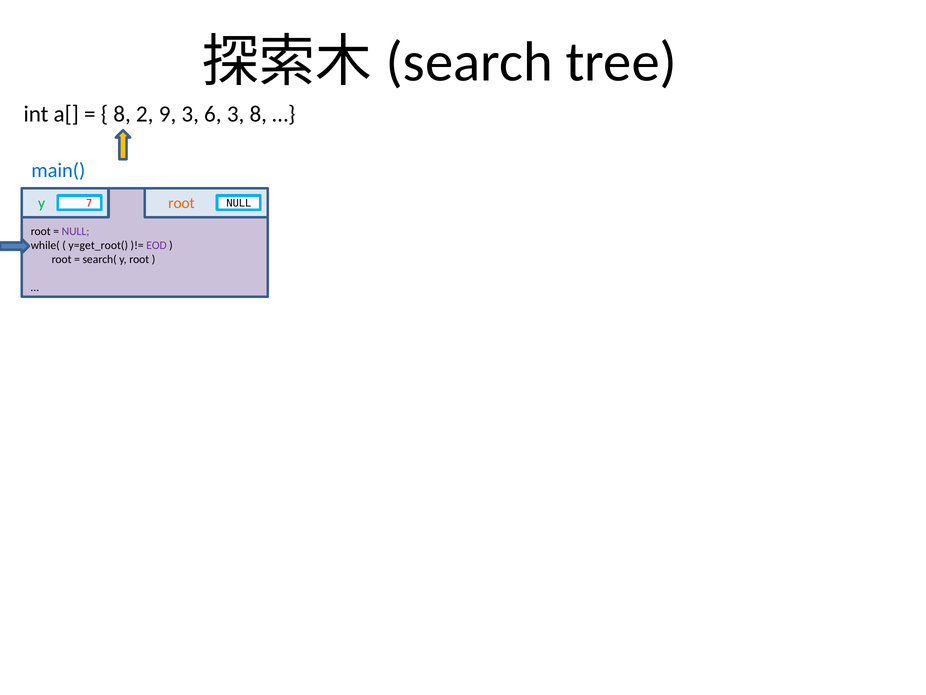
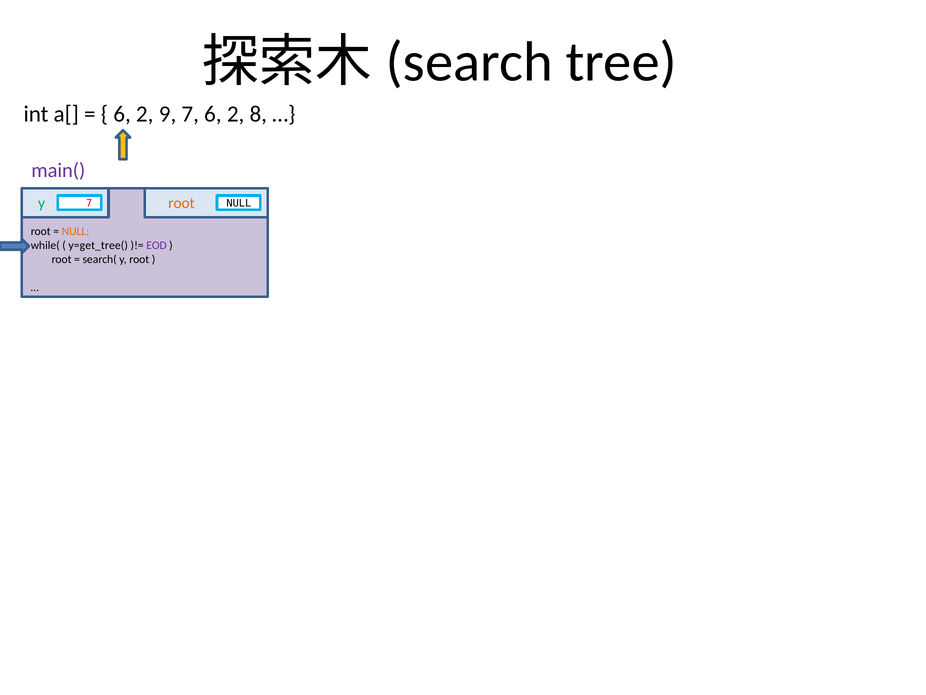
8 at (122, 114): 8 -> 6
9 3: 3 -> 7
3 at (236, 114): 3 -> 2
main( colour: blue -> purple
NULL at (76, 231) colour: purple -> orange
y=get_root(: y=get_root( -> y=get_tree(
